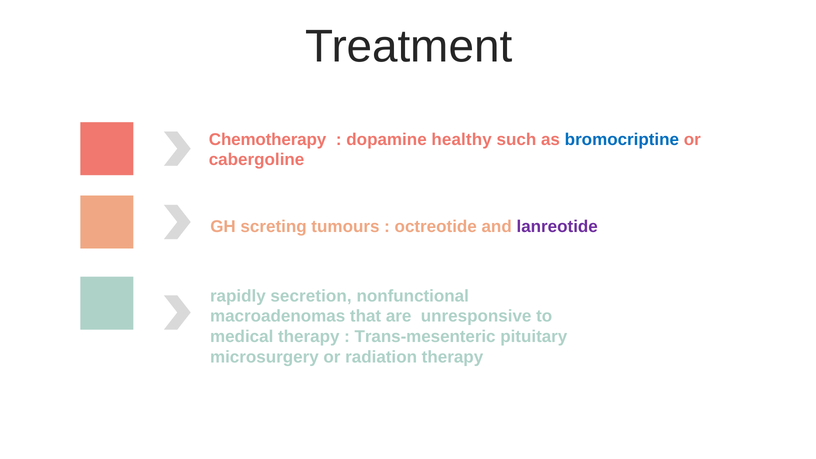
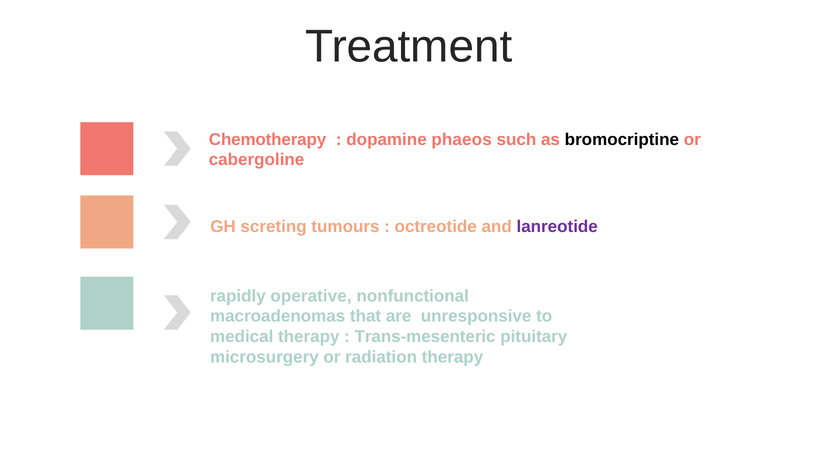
healthy: healthy -> phaeos
bromocriptine colour: blue -> black
secretion: secretion -> operative
